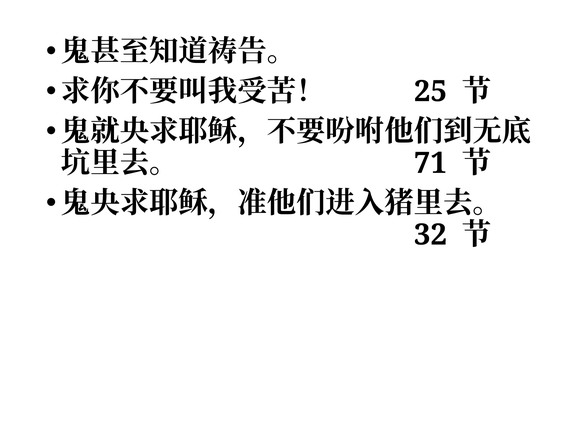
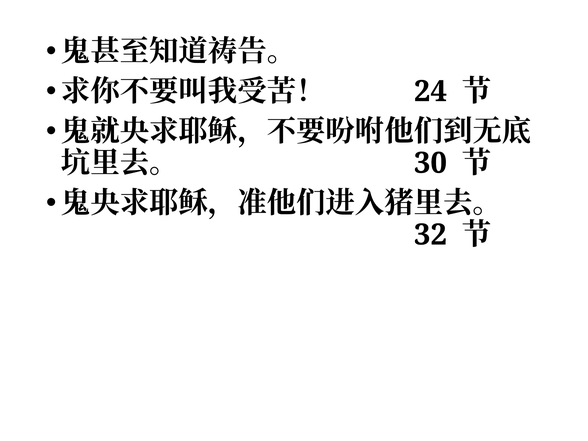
25: 25 -> 24
71: 71 -> 30
